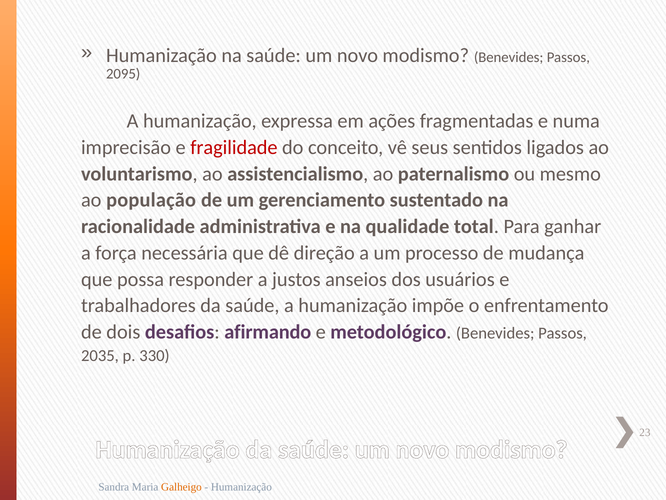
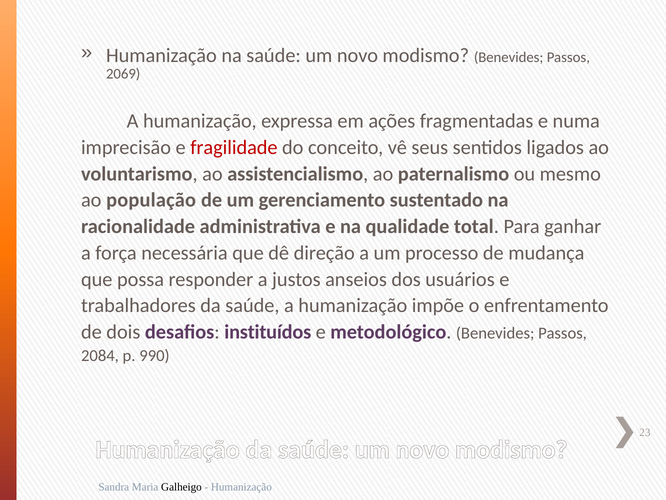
2095: 2095 -> 2069
afirmando: afirmando -> instituídos
2035: 2035 -> 2084
330: 330 -> 990
Galheigo colour: orange -> black
